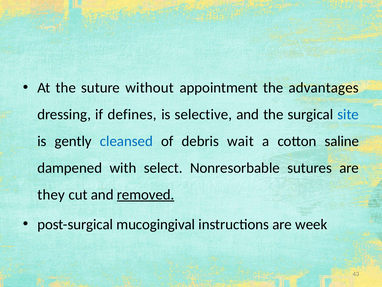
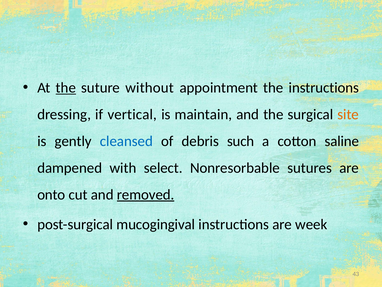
the at (66, 88) underline: none -> present
the advantages: advantages -> instructions
defines: defines -> vertical
selective: selective -> maintain
site colour: blue -> orange
wait: wait -> such
they: they -> onto
